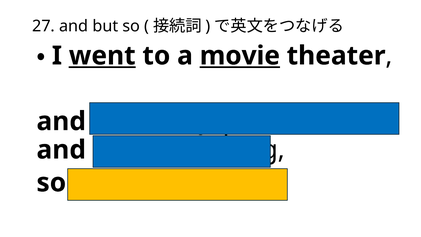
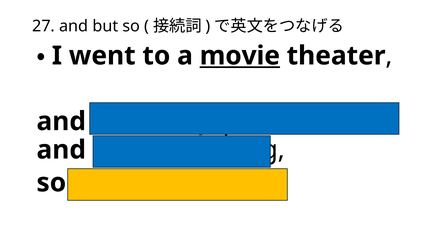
went underline: present -> none
